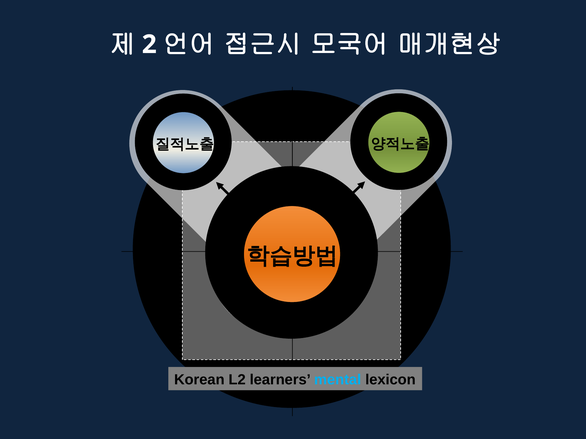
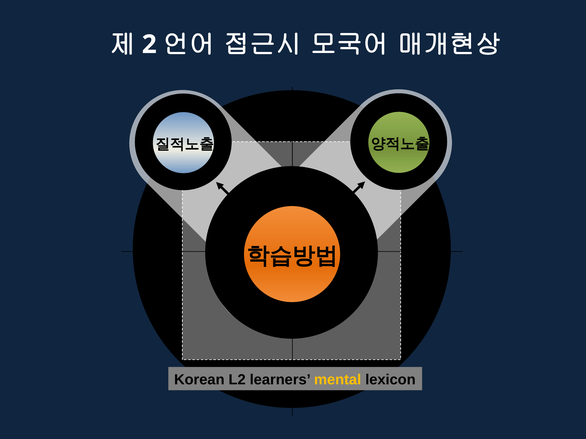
mental colour: light blue -> yellow
